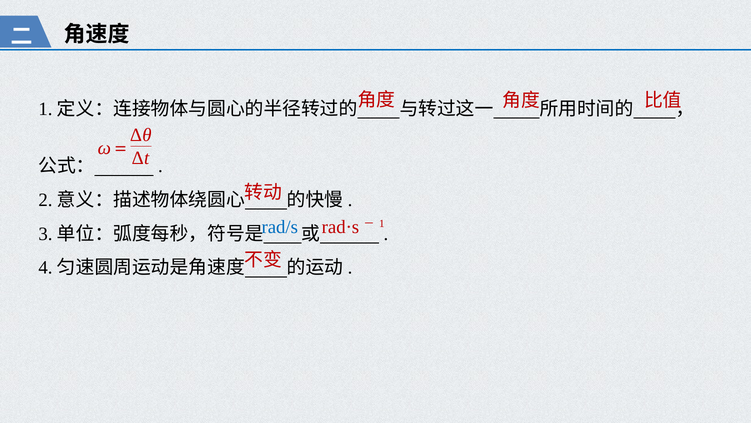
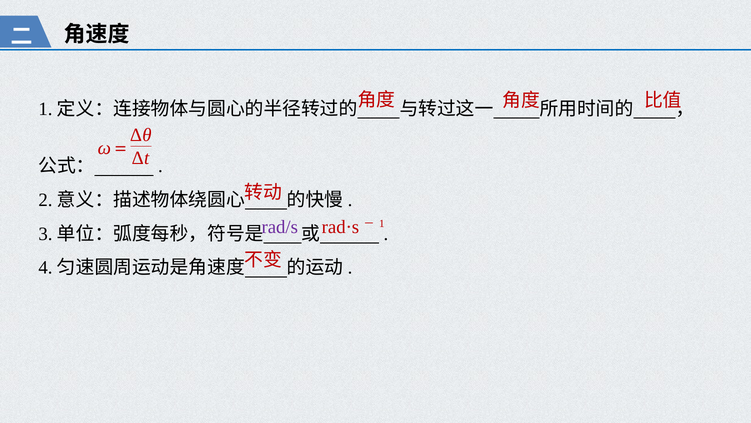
rad/s colour: blue -> purple
